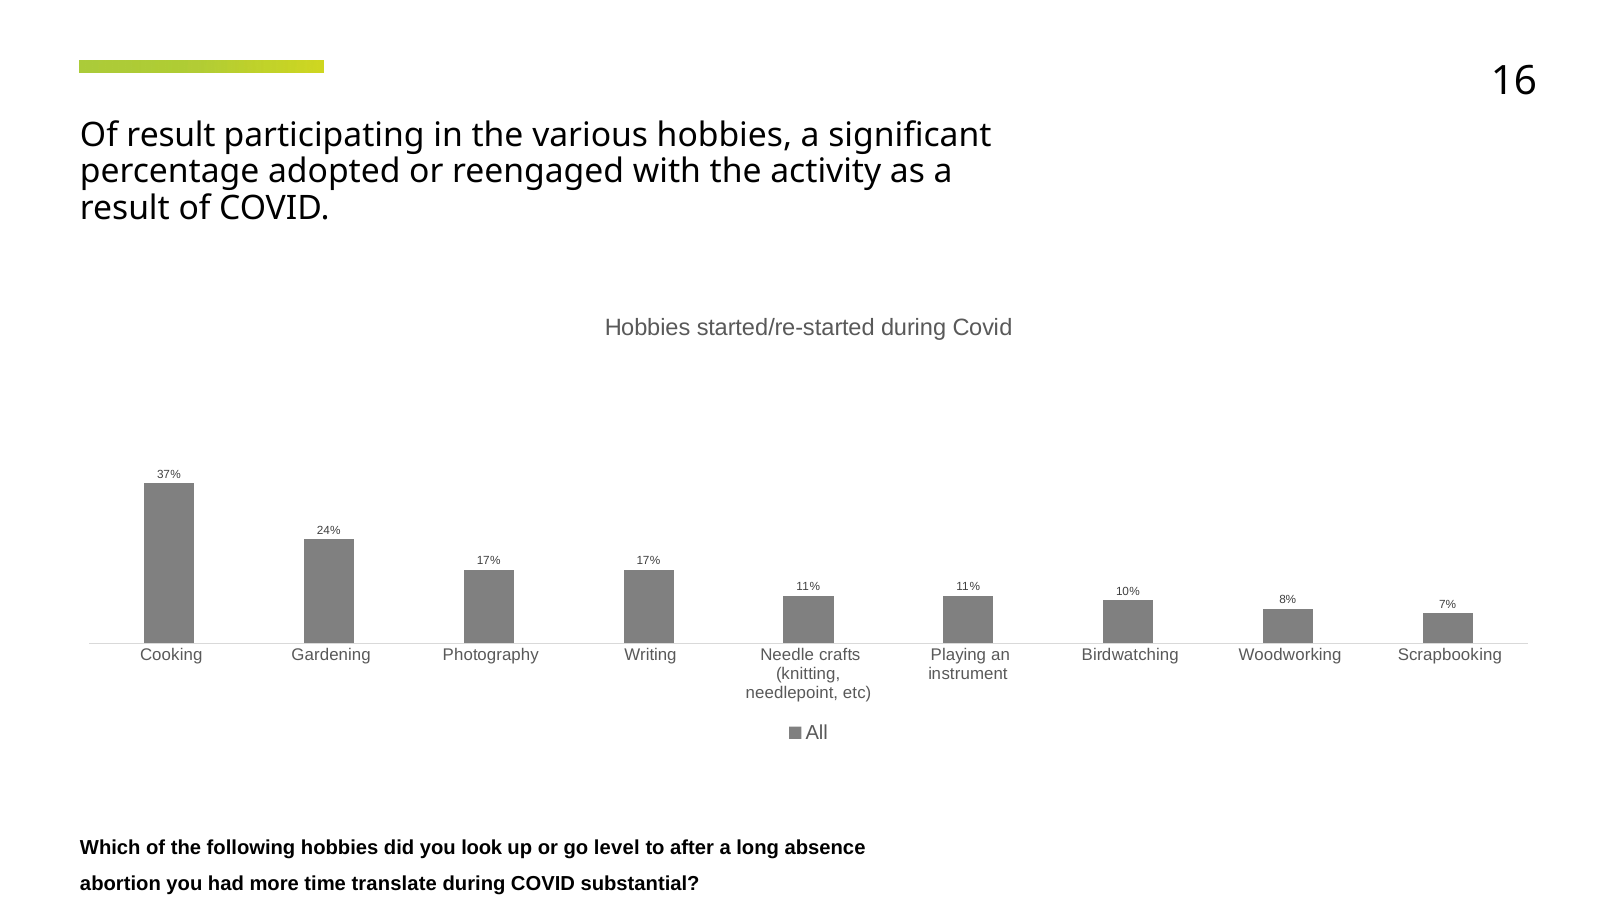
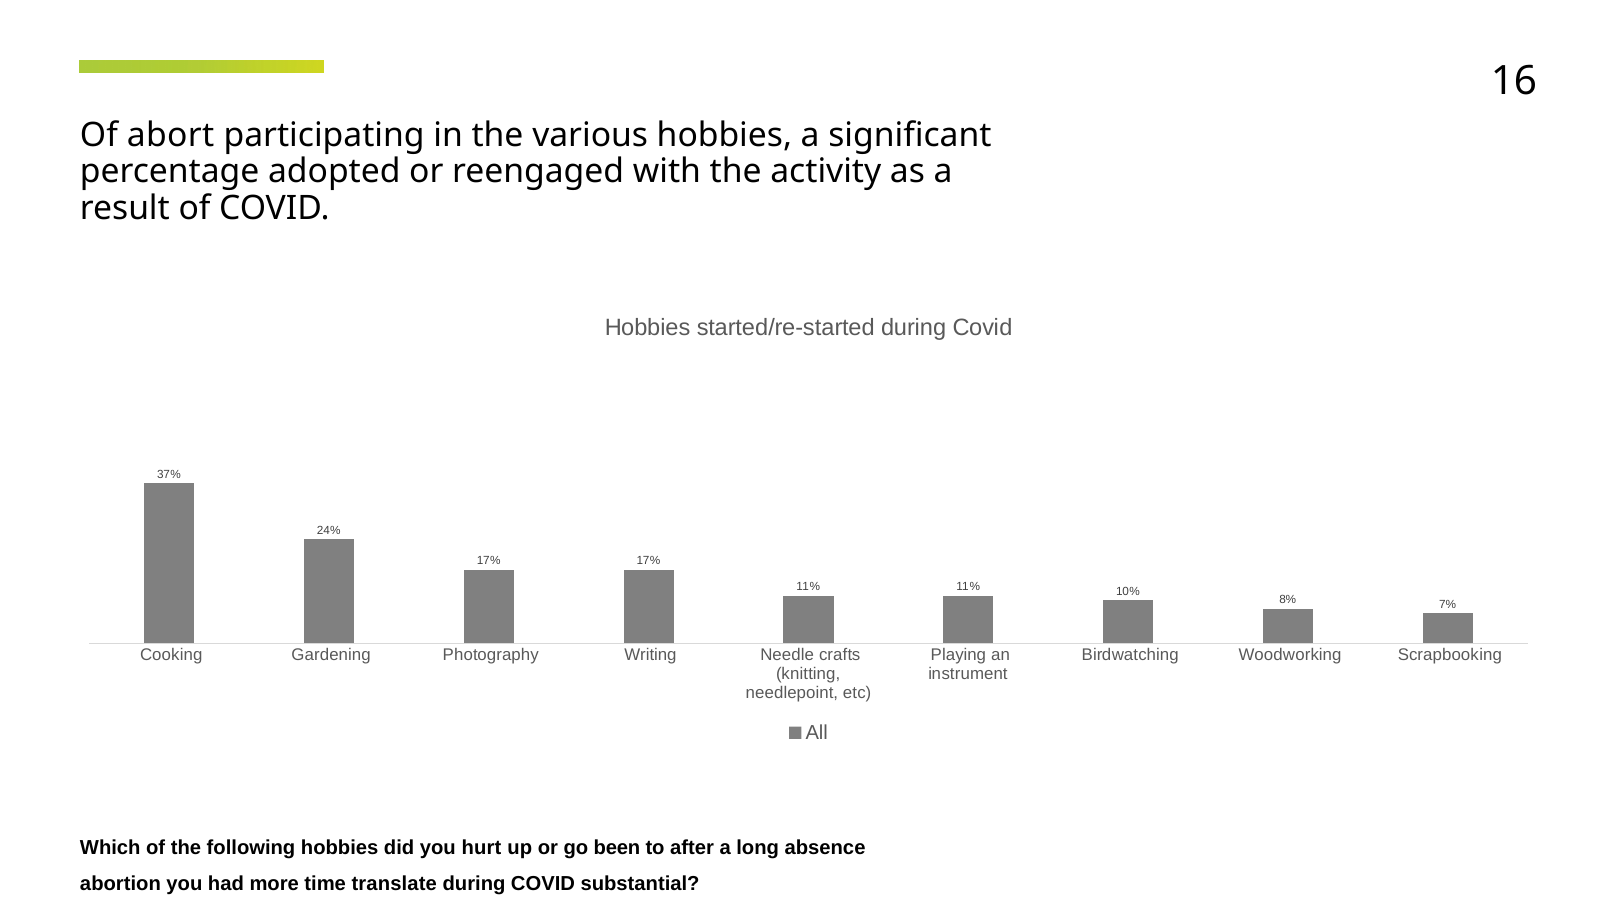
Of result: result -> abort
look: look -> hurt
level: level -> been
